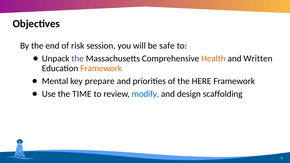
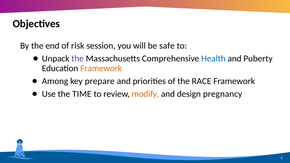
Health colour: orange -> blue
Written: Written -> Puberty
Mental: Mental -> Among
HERE: HERE -> RACE
modify colour: blue -> orange
scaffolding: scaffolding -> pregnancy
